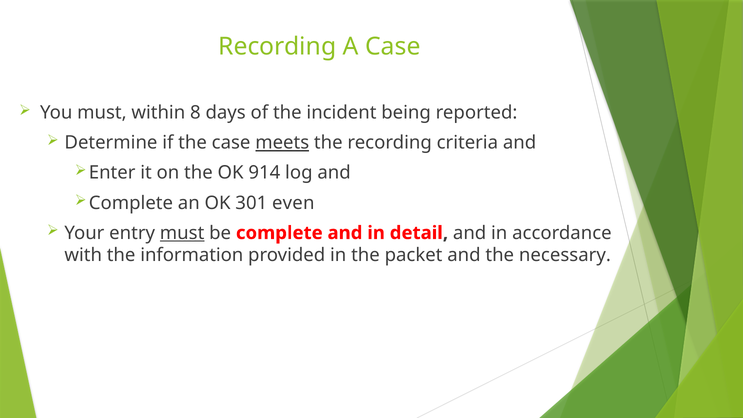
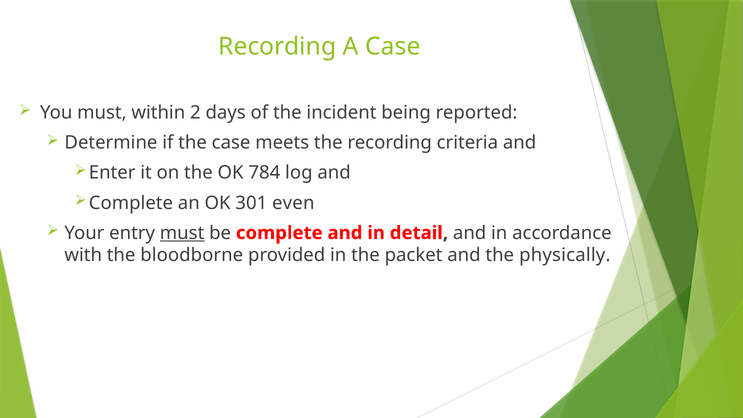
8: 8 -> 2
meets underline: present -> none
914: 914 -> 784
information: information -> bloodborne
necessary: necessary -> physically
